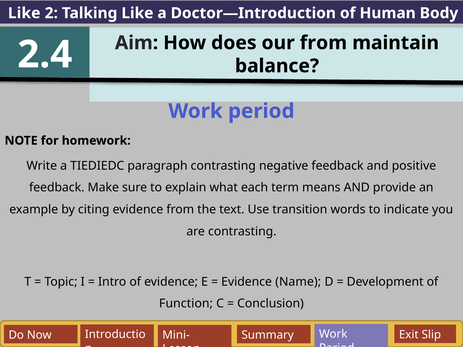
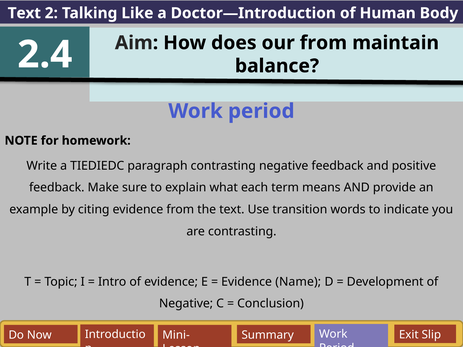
Like at (24, 13): Like -> Text
Function at (186, 304): Function -> Negative
